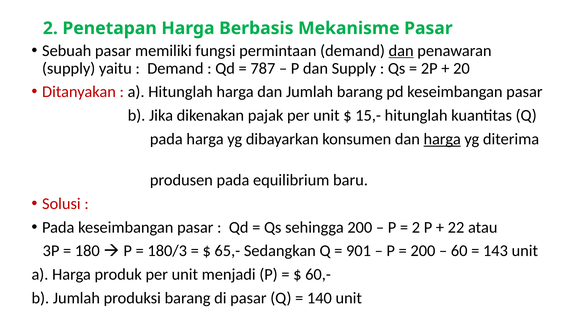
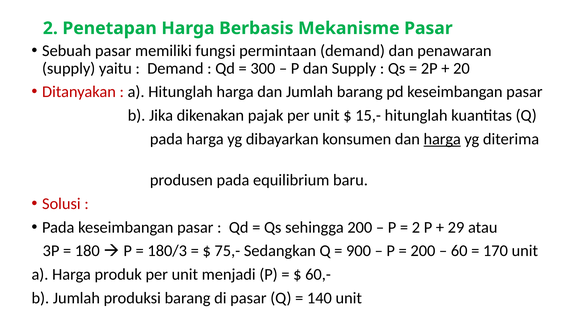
dan at (401, 51) underline: present -> none
787: 787 -> 300
22: 22 -> 29
65,-: 65,- -> 75,-
901: 901 -> 900
143: 143 -> 170
